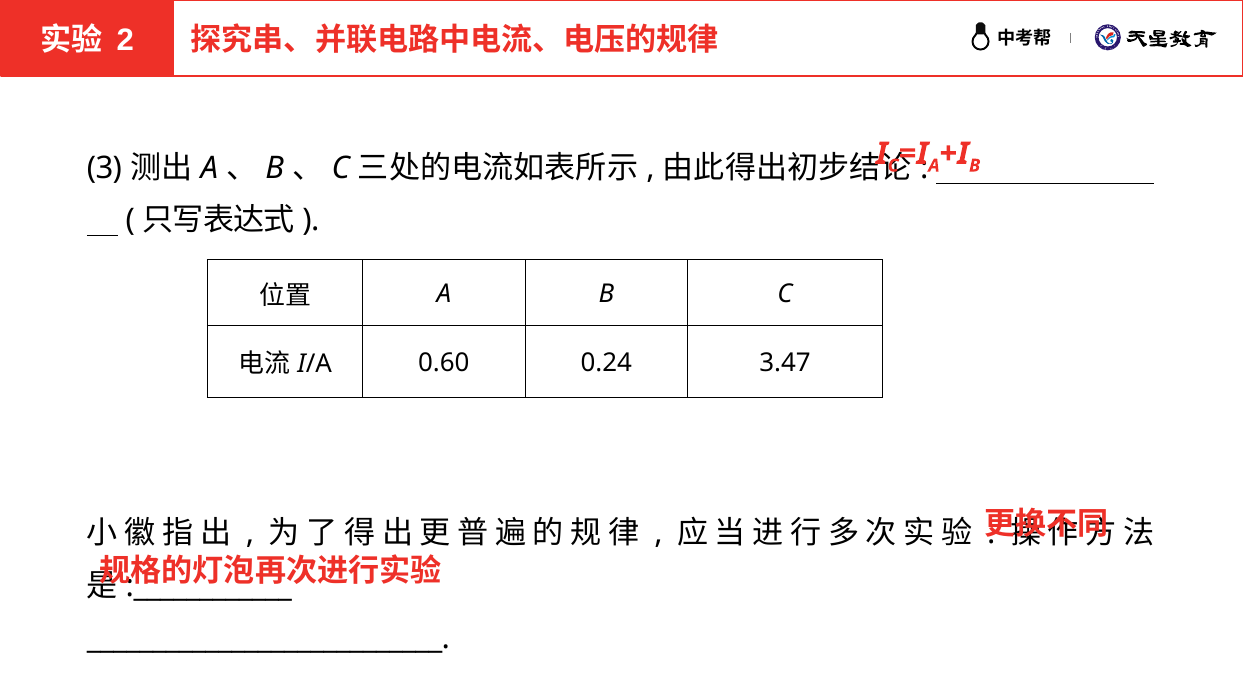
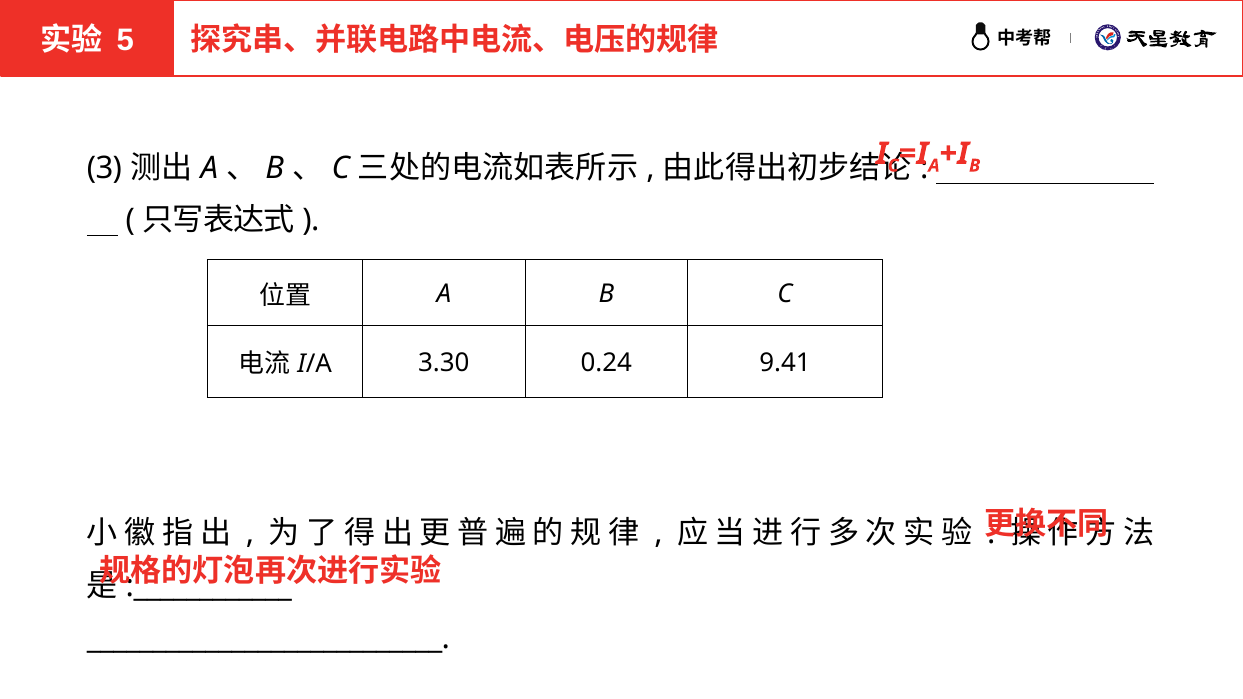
2: 2 -> 5
0.60: 0.60 -> 3.30
3.47: 3.47 -> 9.41
